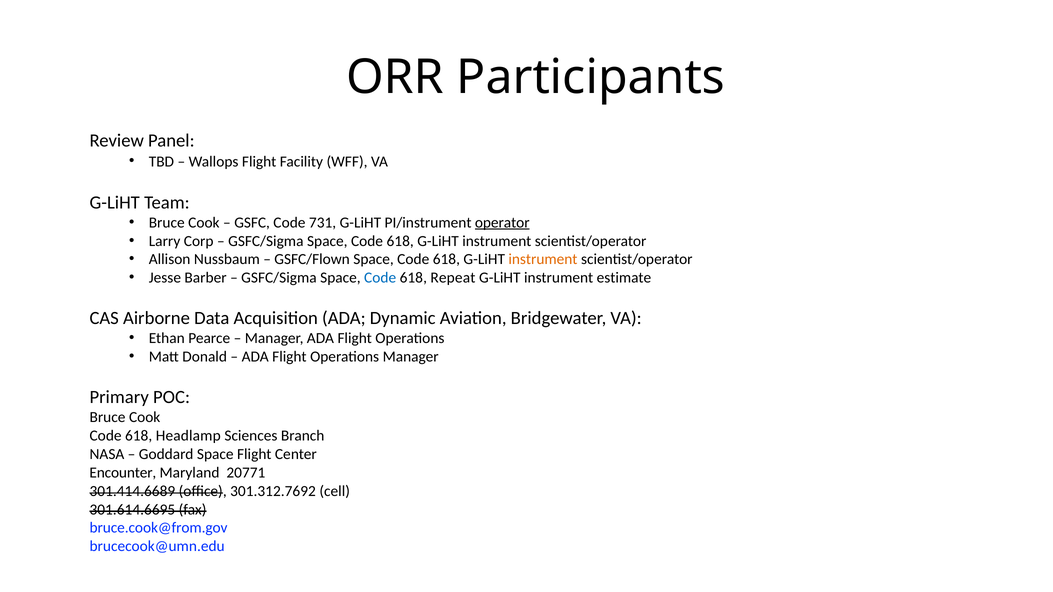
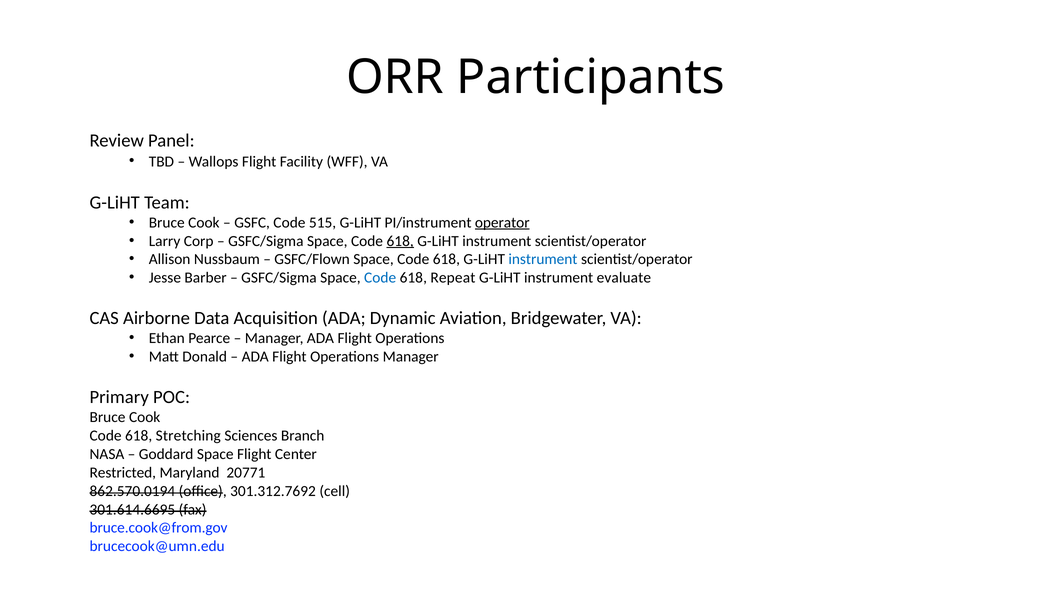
731: 731 -> 515
618 at (400, 241) underline: none -> present
instrument at (543, 260) colour: orange -> blue
estimate: estimate -> evaluate
Headlamp: Headlamp -> Stretching
Encounter: Encounter -> Restricted
301.414.6689: 301.414.6689 -> 862.570.0194
